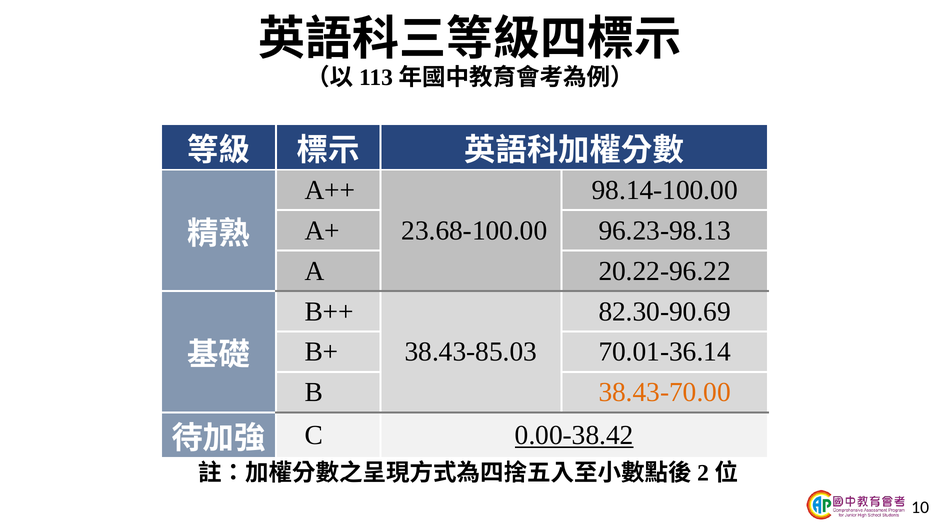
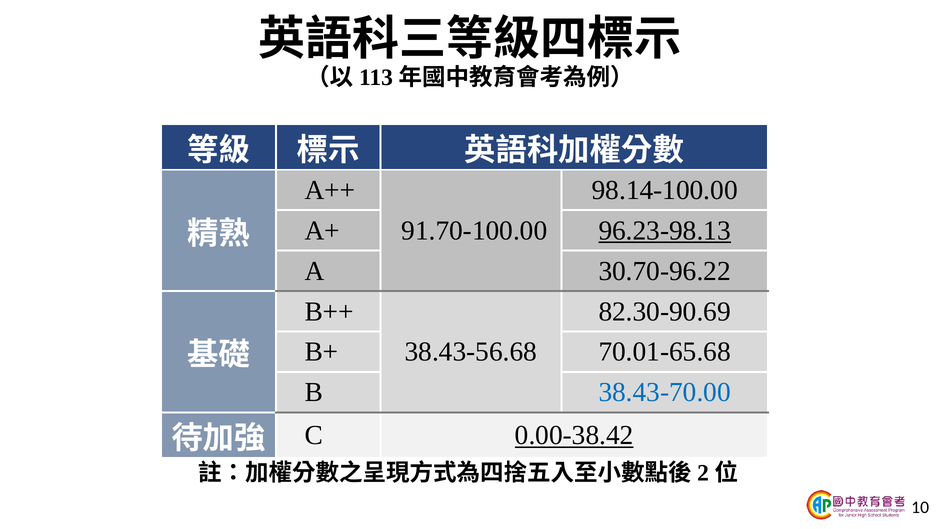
23.68-100.00: 23.68-100.00 -> 91.70-100.00
96.23-98.13 underline: none -> present
20.22-96.22: 20.22-96.22 -> 30.70-96.22
38.43-85.03: 38.43-85.03 -> 38.43-56.68
70.01-36.14: 70.01-36.14 -> 70.01-65.68
38.43-70.00 colour: orange -> blue
